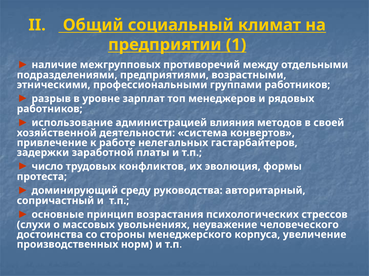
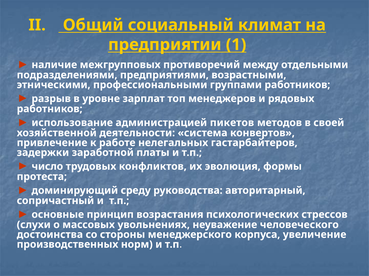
влияния: влияния -> пикетов
